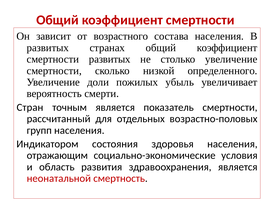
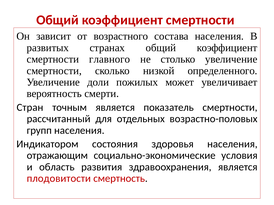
смертности развитых: развитых -> главного
убыль: убыль -> может
неонатальной: неонатальной -> плодовитости
